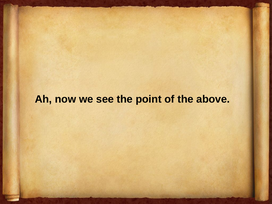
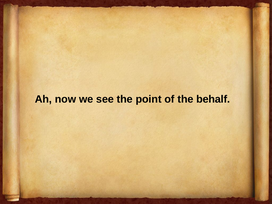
above: above -> behalf
